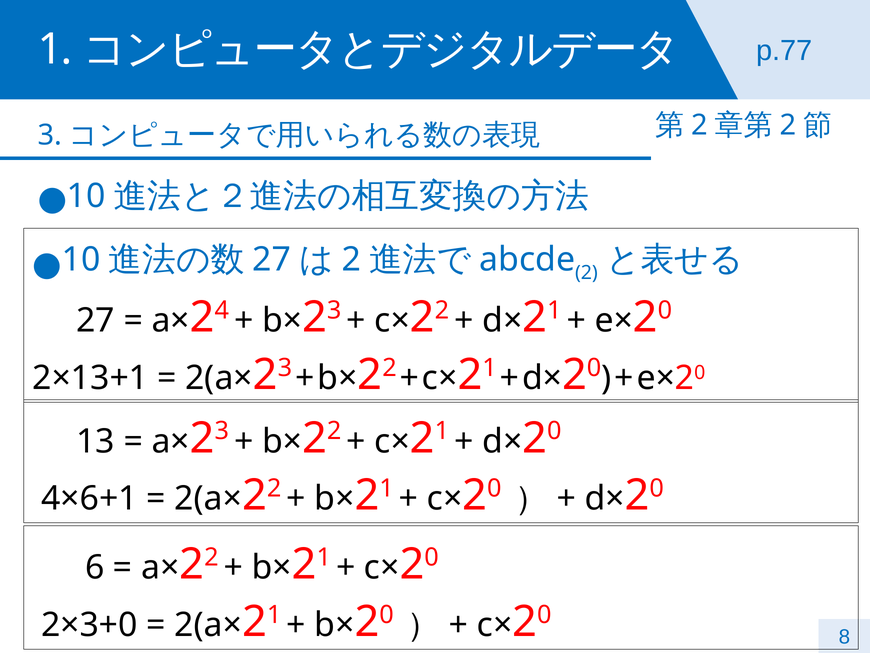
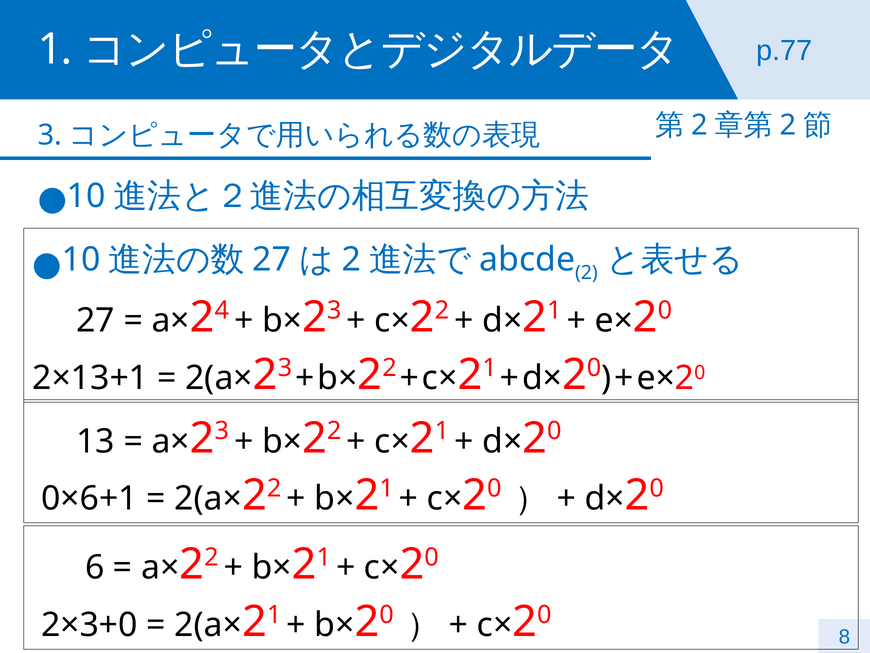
4×6+1: 4×6+1 -> 0×6+1
